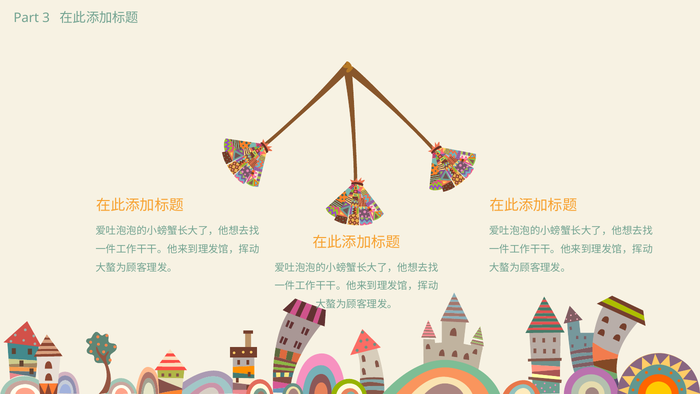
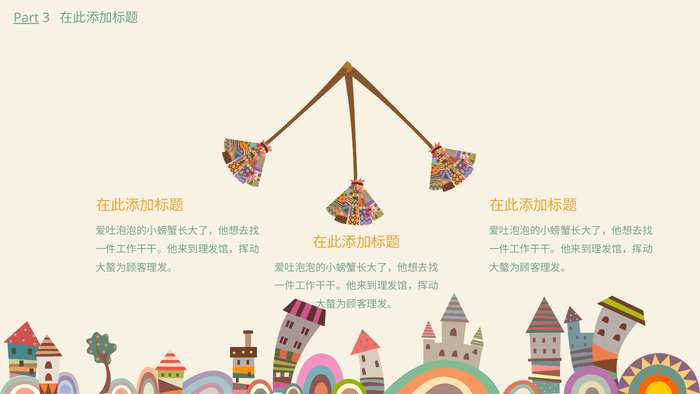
Part underline: none -> present
